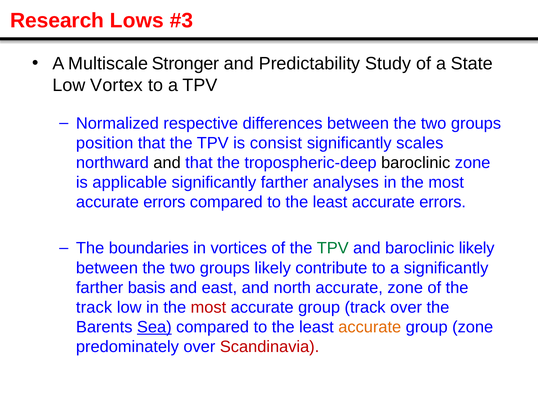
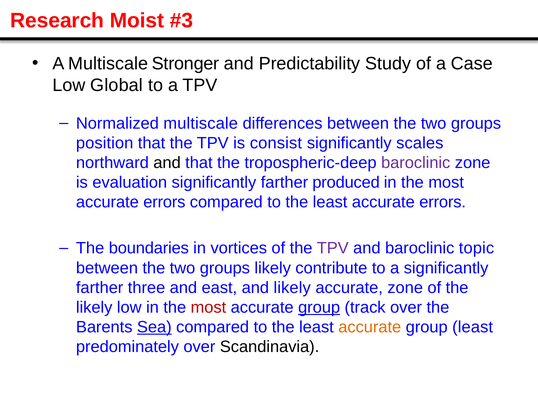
Lows: Lows -> Moist
State: State -> Case
Vortex: Vortex -> Global
Normalized respective: respective -> multiscale
baroclinic at (416, 163) colour: black -> purple
applicable: applicable -> evaluation
analyses: analyses -> produced
TPV at (333, 248) colour: green -> purple
baroclinic likely: likely -> topic
basis: basis -> three
and north: north -> likely
track at (94, 307): track -> likely
group at (319, 307) underline: none -> present
group zone: zone -> least
Scandinavia colour: red -> black
